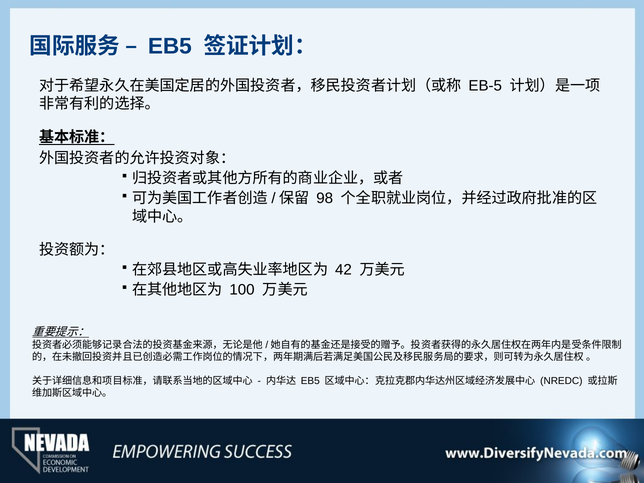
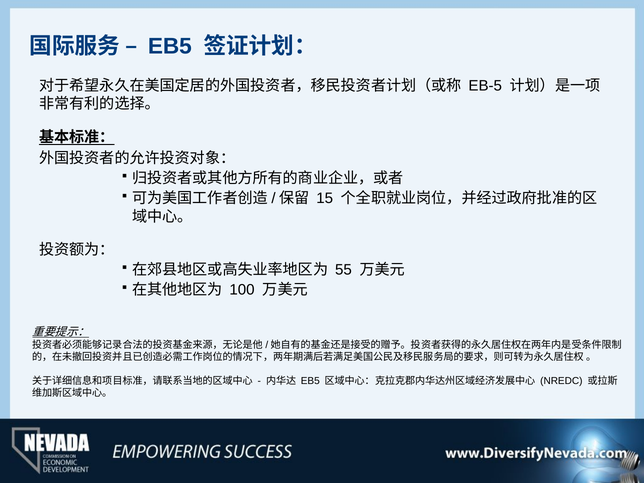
98: 98 -> 15
42: 42 -> 55
